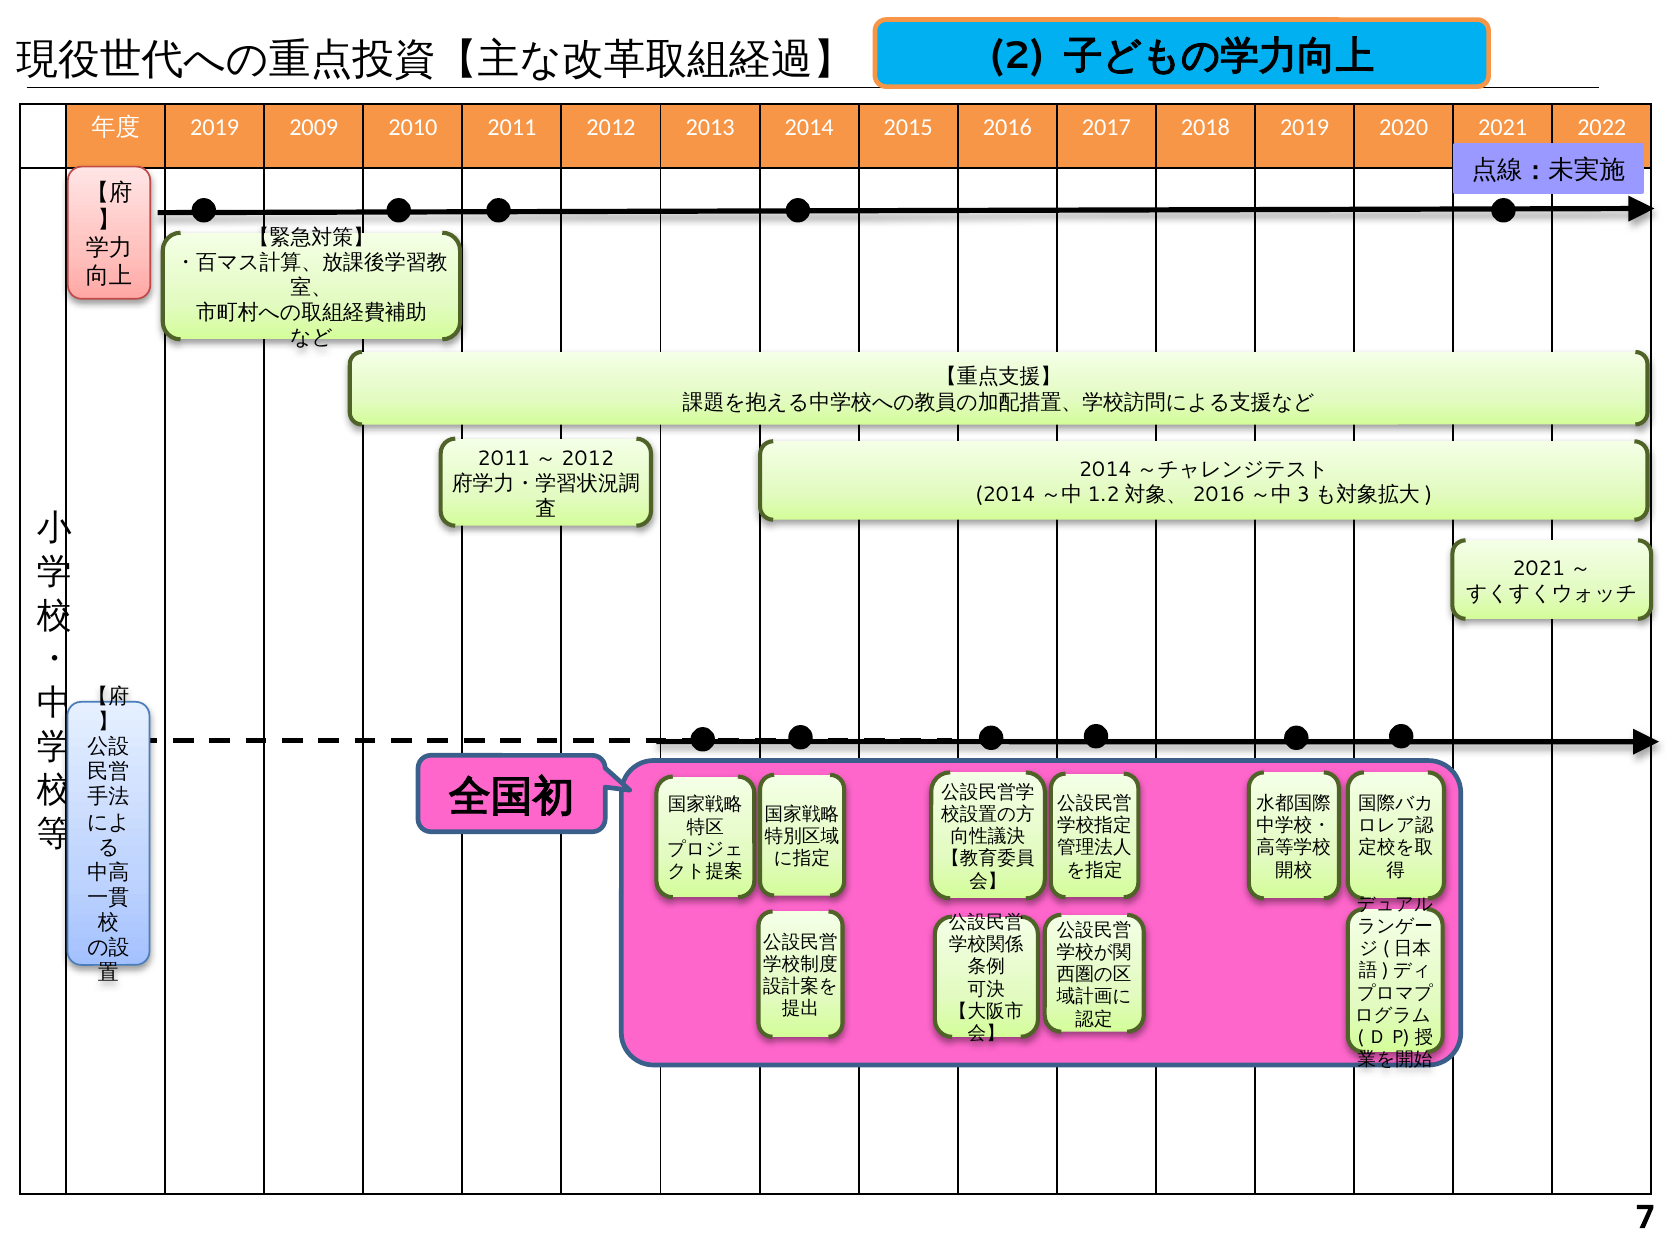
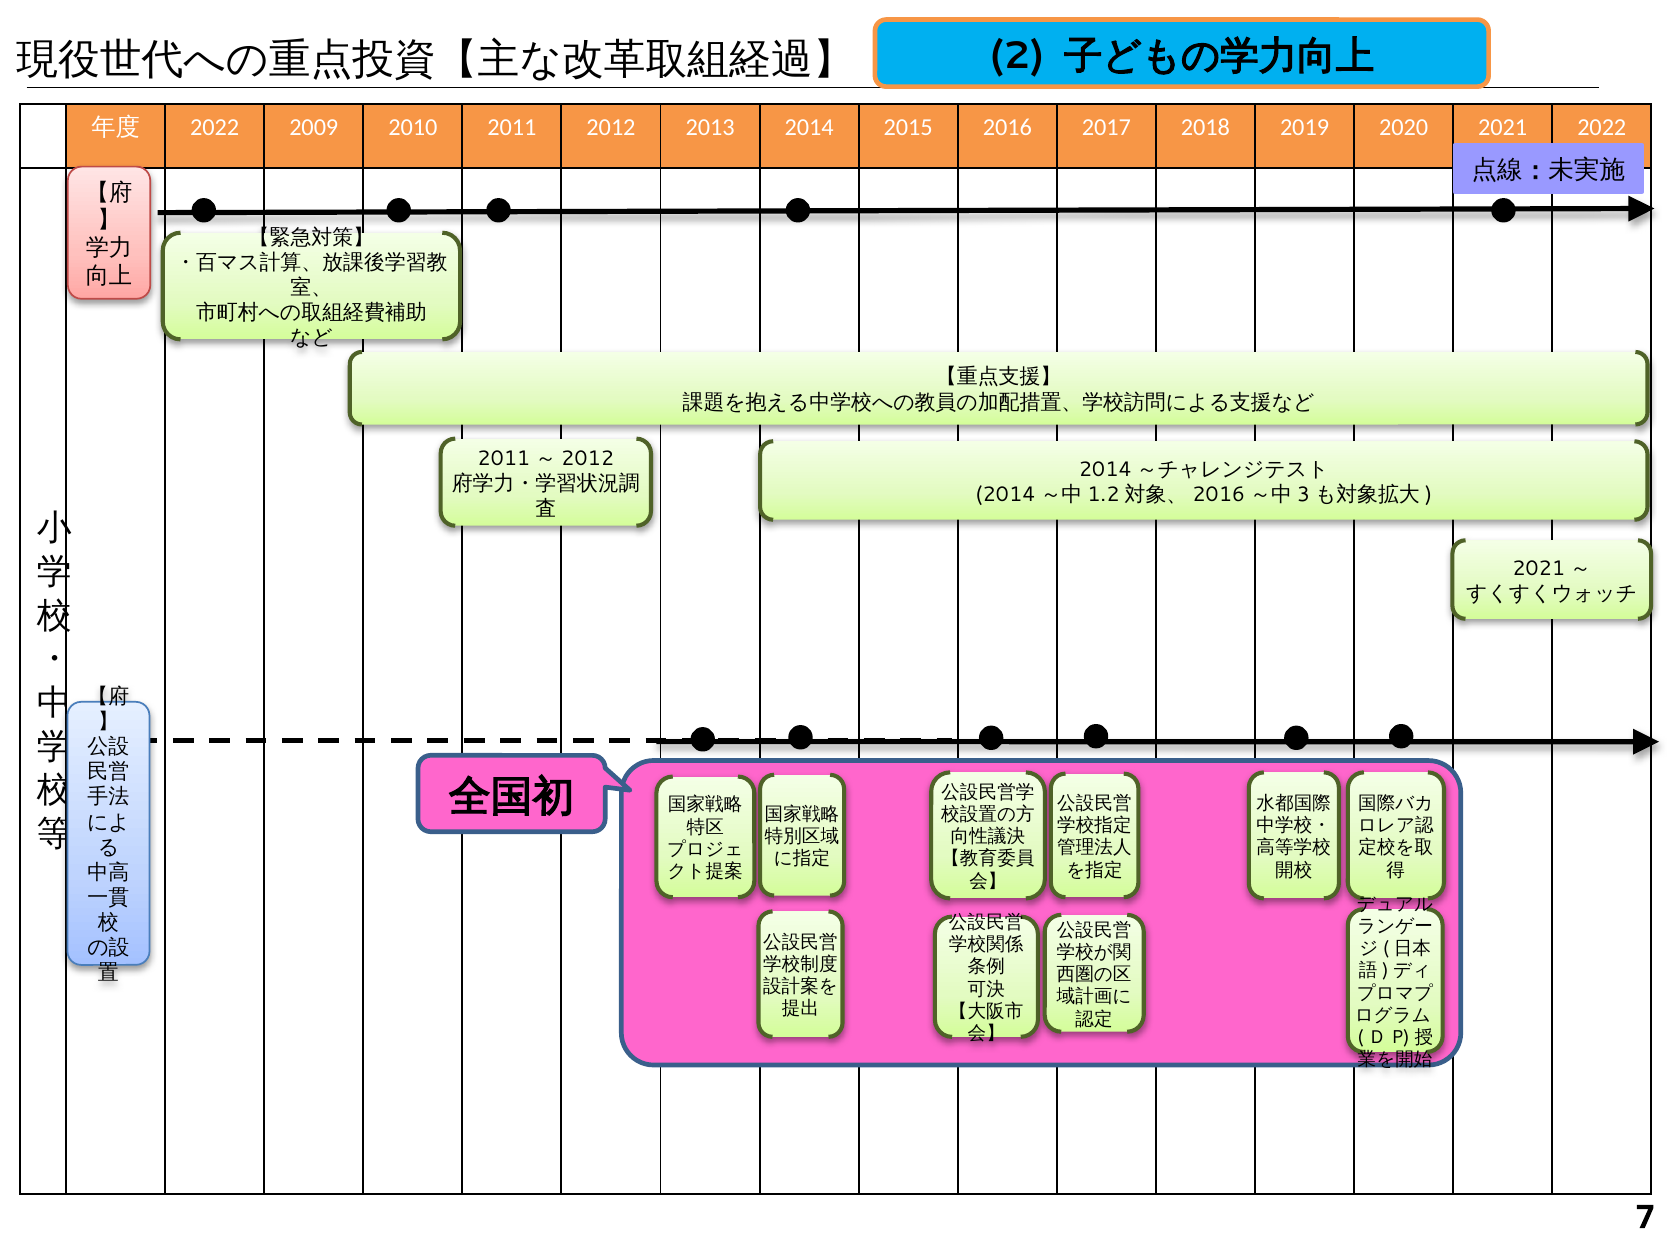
2019 at (215, 127): 2019 -> 2022
